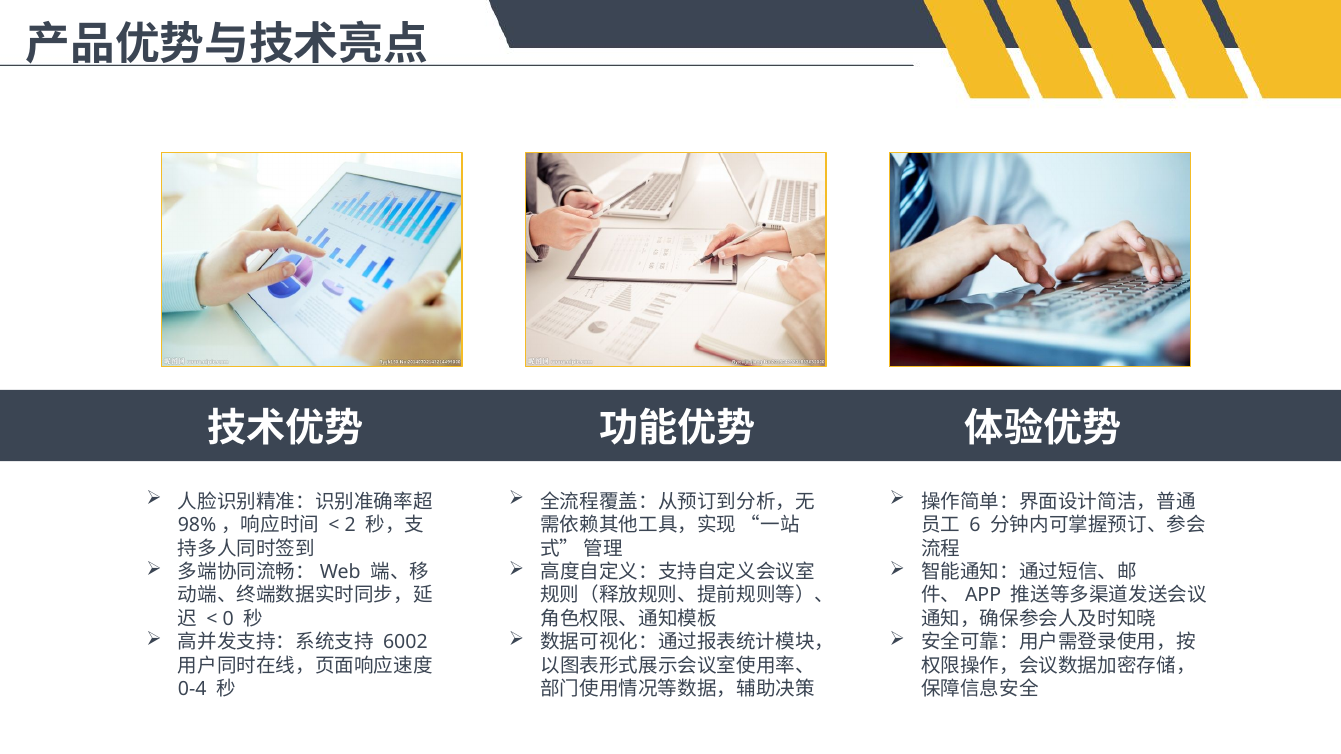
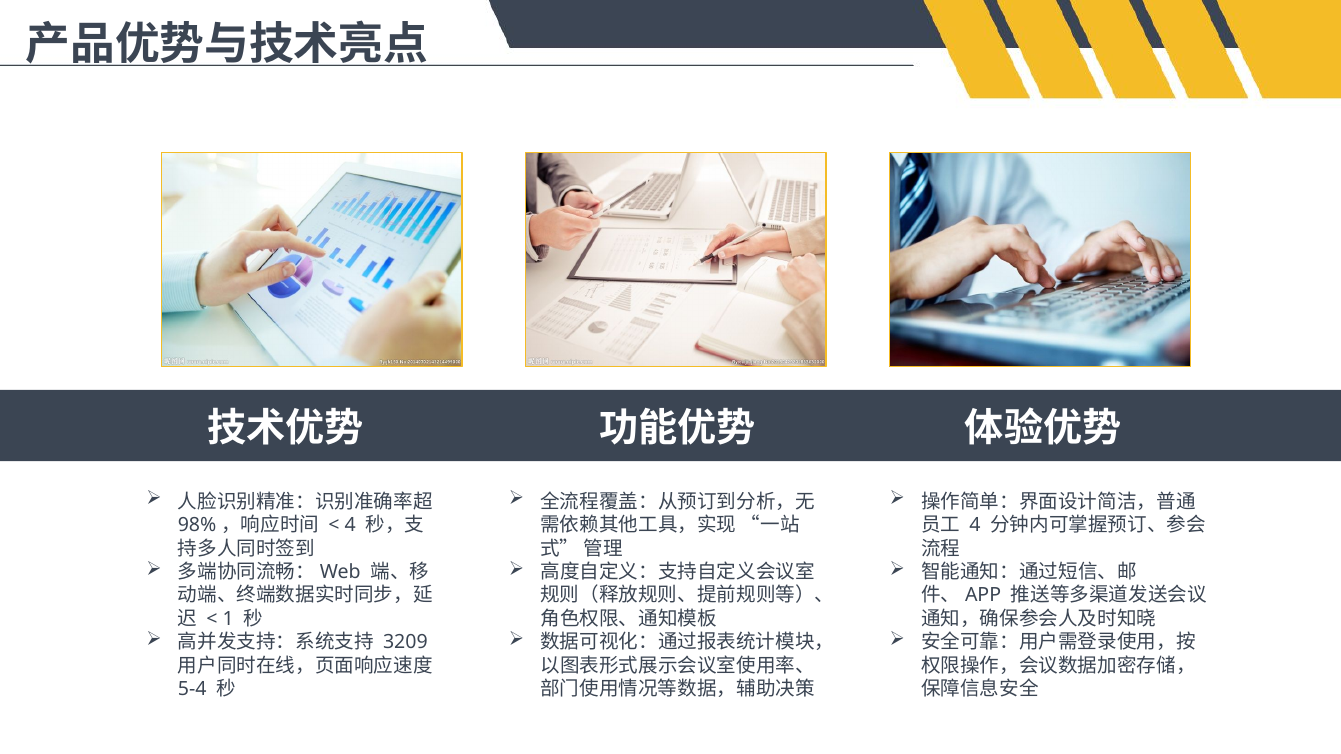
2 at (350, 525): 2 -> 4
6 at (975, 525): 6 -> 4
0: 0 -> 1
6002: 6002 -> 3209
0-4: 0-4 -> 5-4
